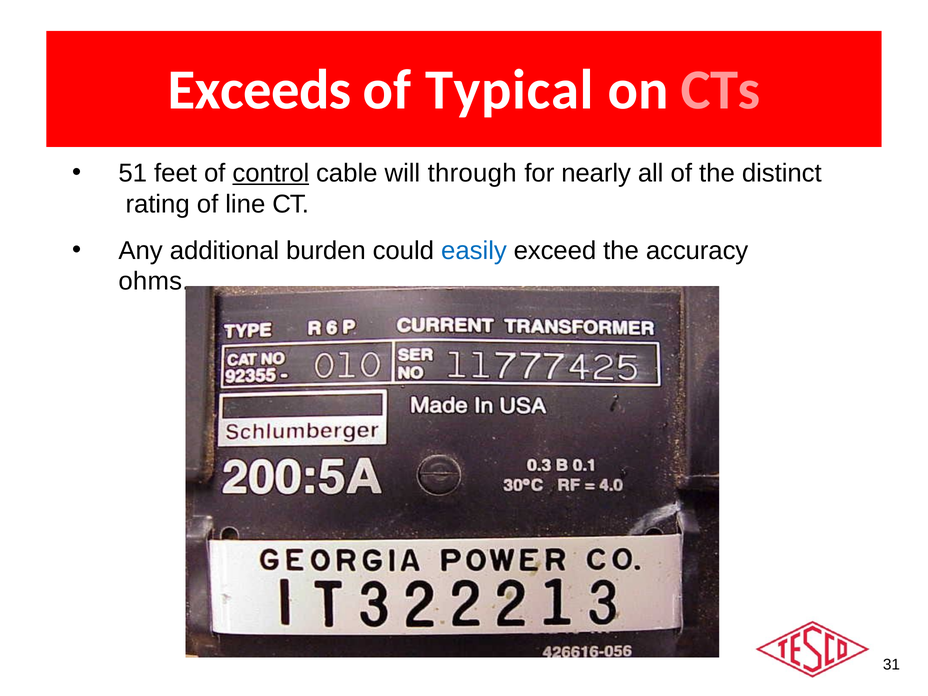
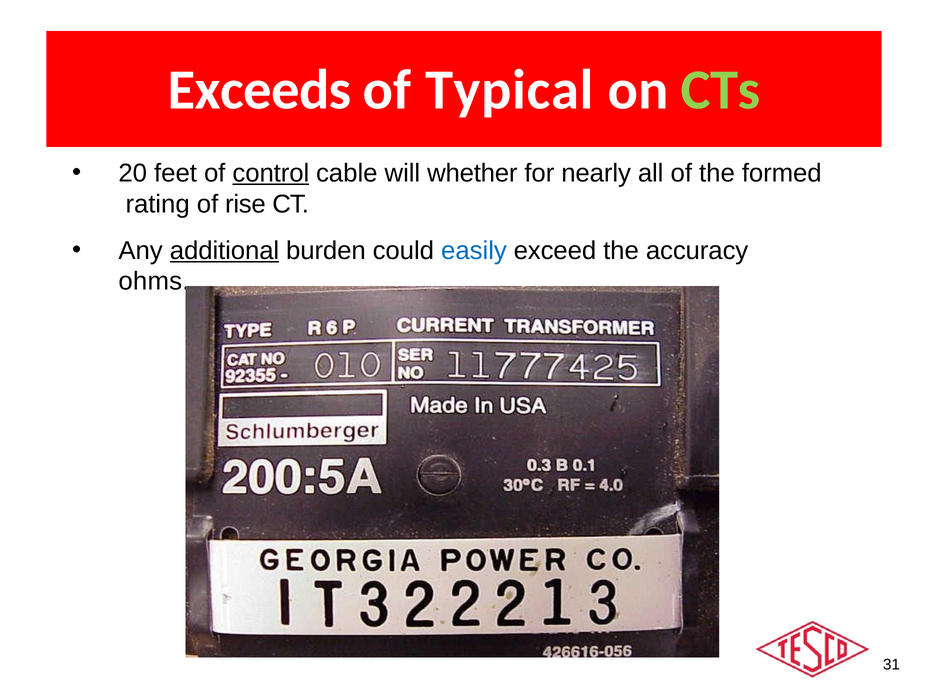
CTs colour: pink -> light green
51: 51 -> 20
through: through -> whether
distinct: distinct -> formed
line: line -> rise
additional underline: none -> present
